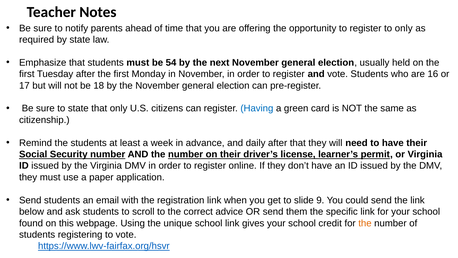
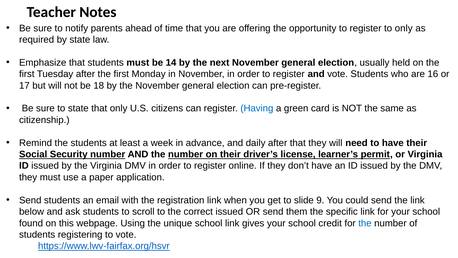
54: 54 -> 14
correct advice: advice -> issued
the at (365, 223) colour: orange -> blue
